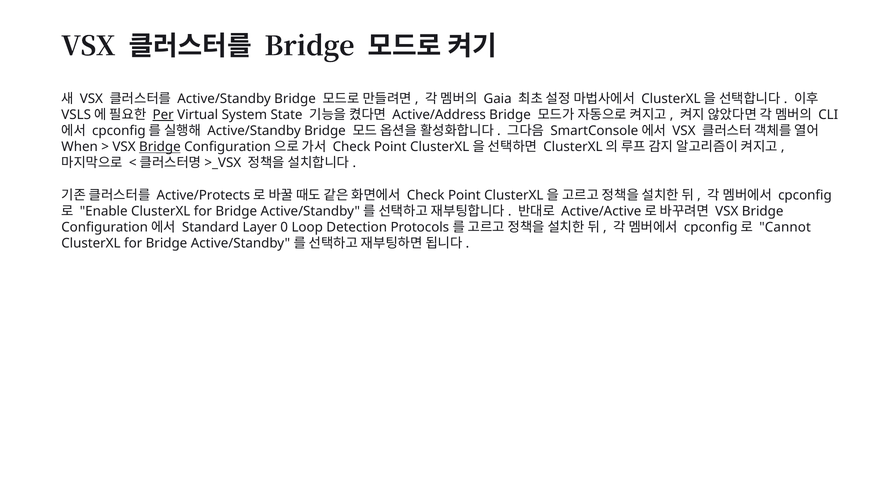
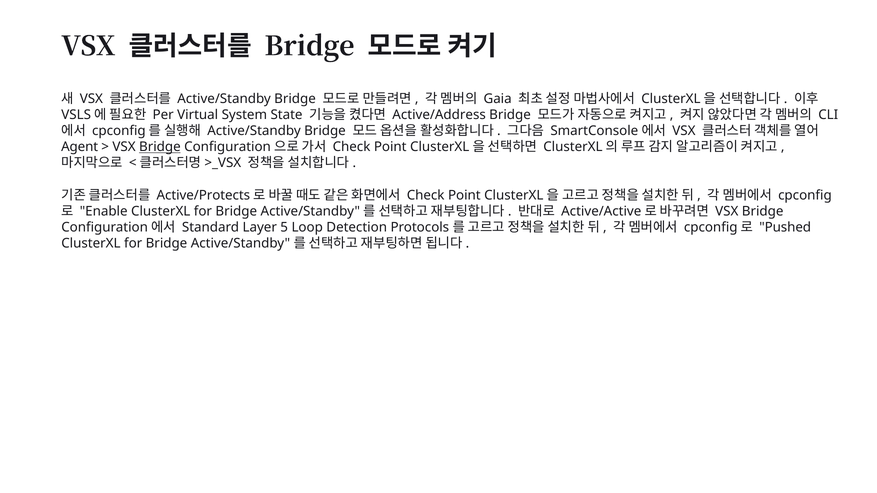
Per underline: present -> none
When: When -> Agent
0: 0 -> 5
Cannot: Cannot -> Pushed
